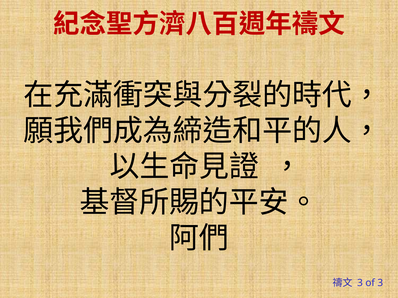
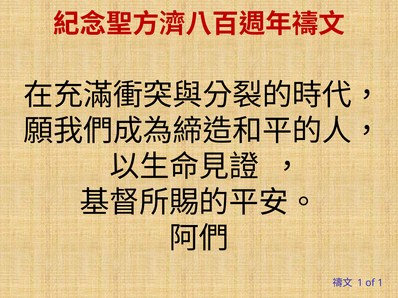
3 at (360, 283): 3 -> 1
of 3: 3 -> 1
